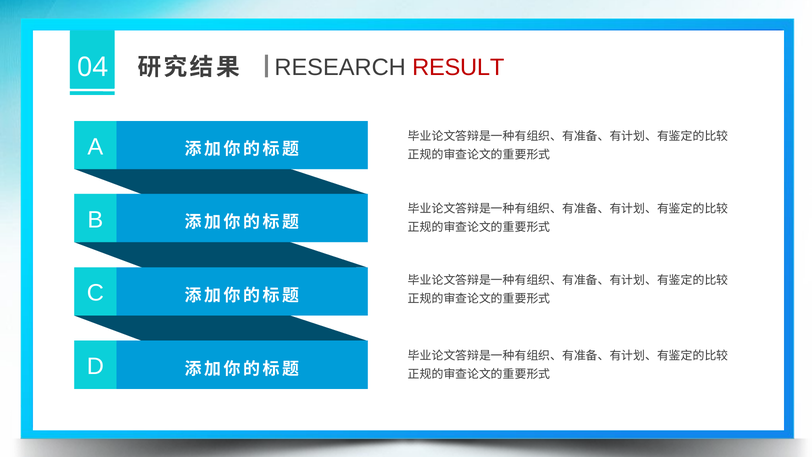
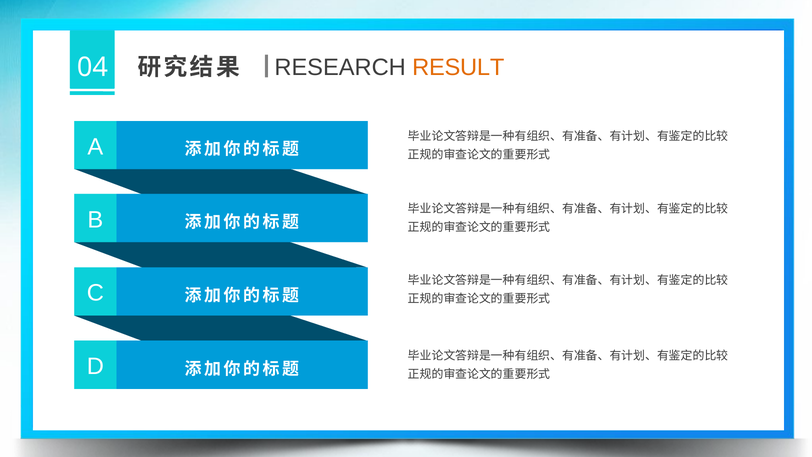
RESULT colour: red -> orange
